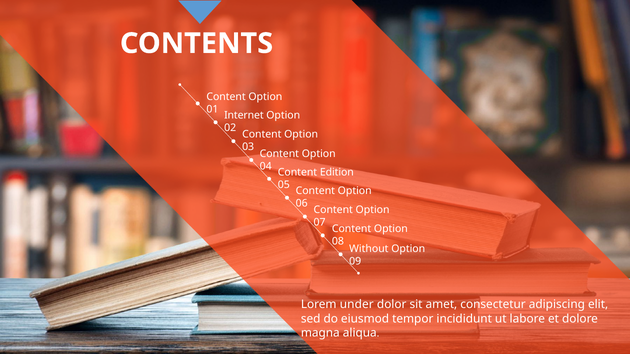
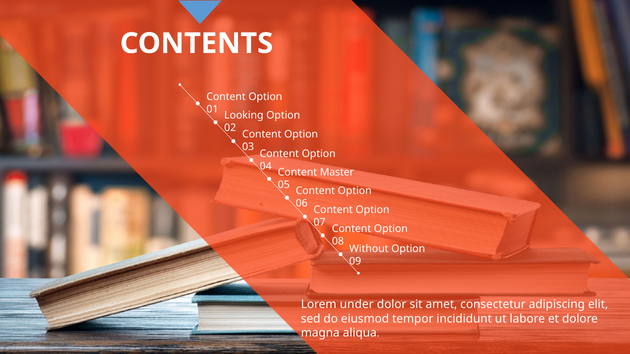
Internet: Internet -> Looking
Edition: Edition -> Master
